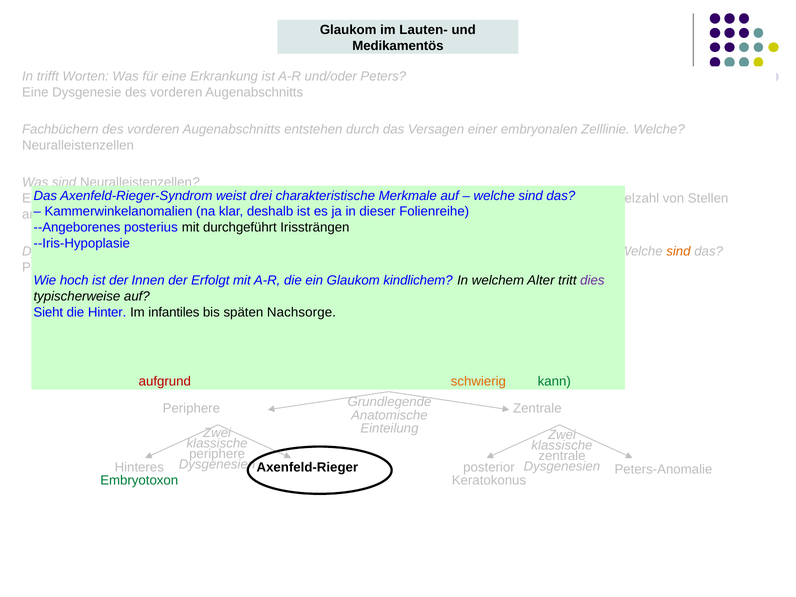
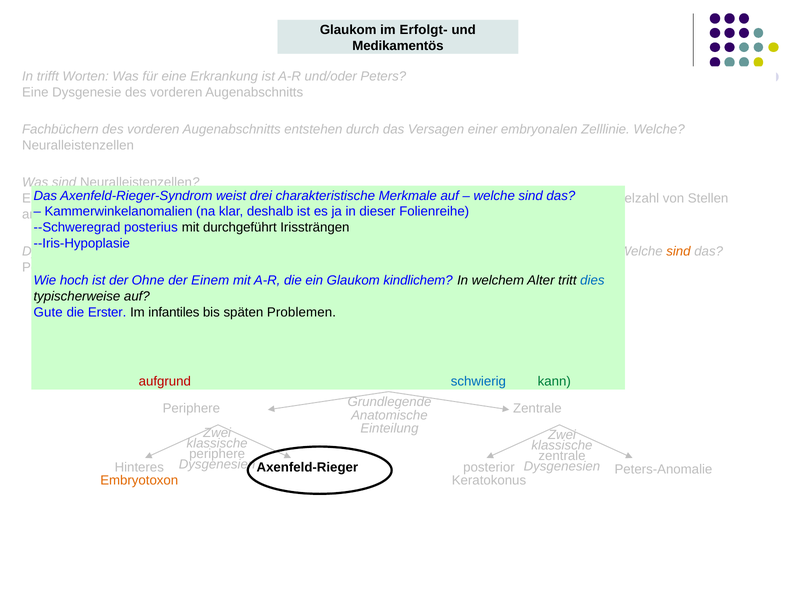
Lauten-: Lauten- -> Erfolgt-
--Angeborenes: --Angeborenes -> --Schweregrad
Innen: Innen -> Ohne
Erfolgt: Erfolgt -> Einem
dies colour: purple -> blue
Sieht: Sieht -> Gute
Hinter: Hinter -> Erster
Nachsorge: Nachsorge -> Problemen
schwierig colour: orange -> blue
Embryotoxon colour: green -> orange
